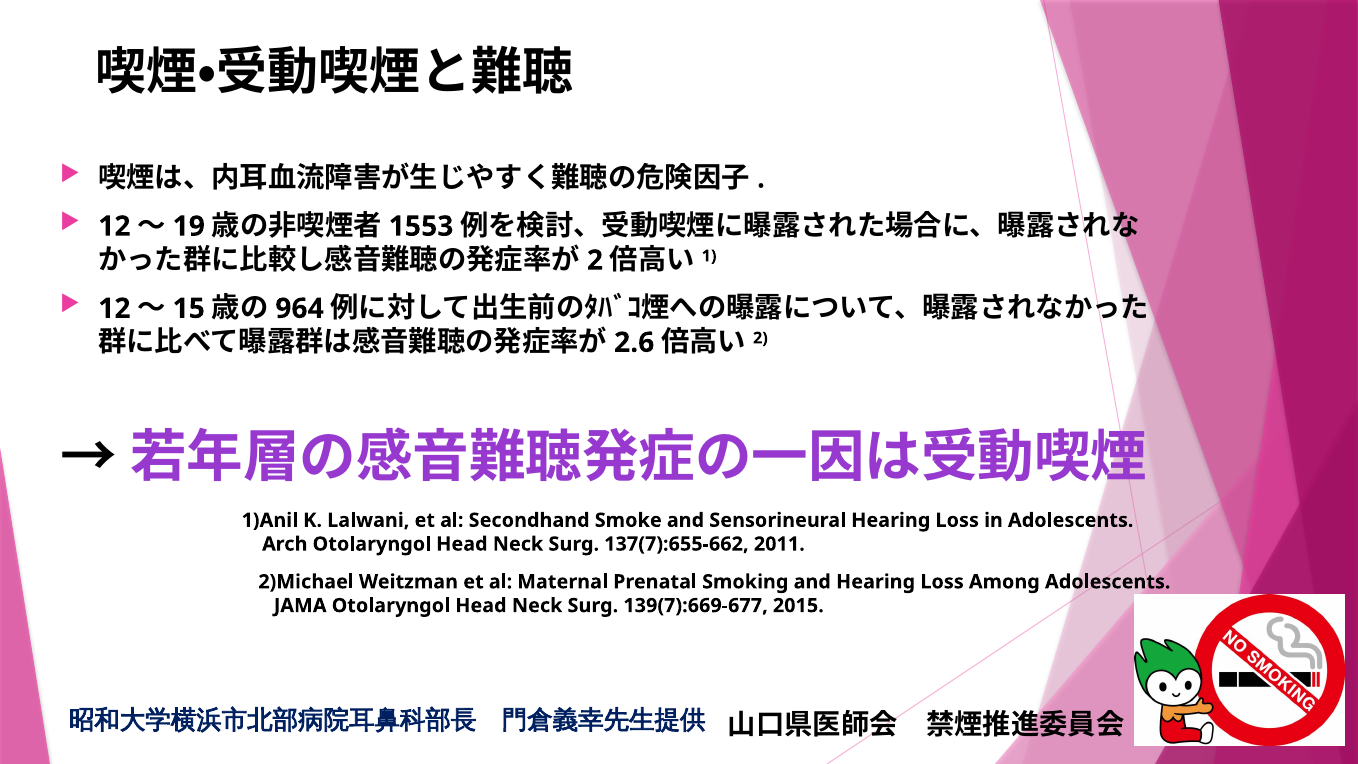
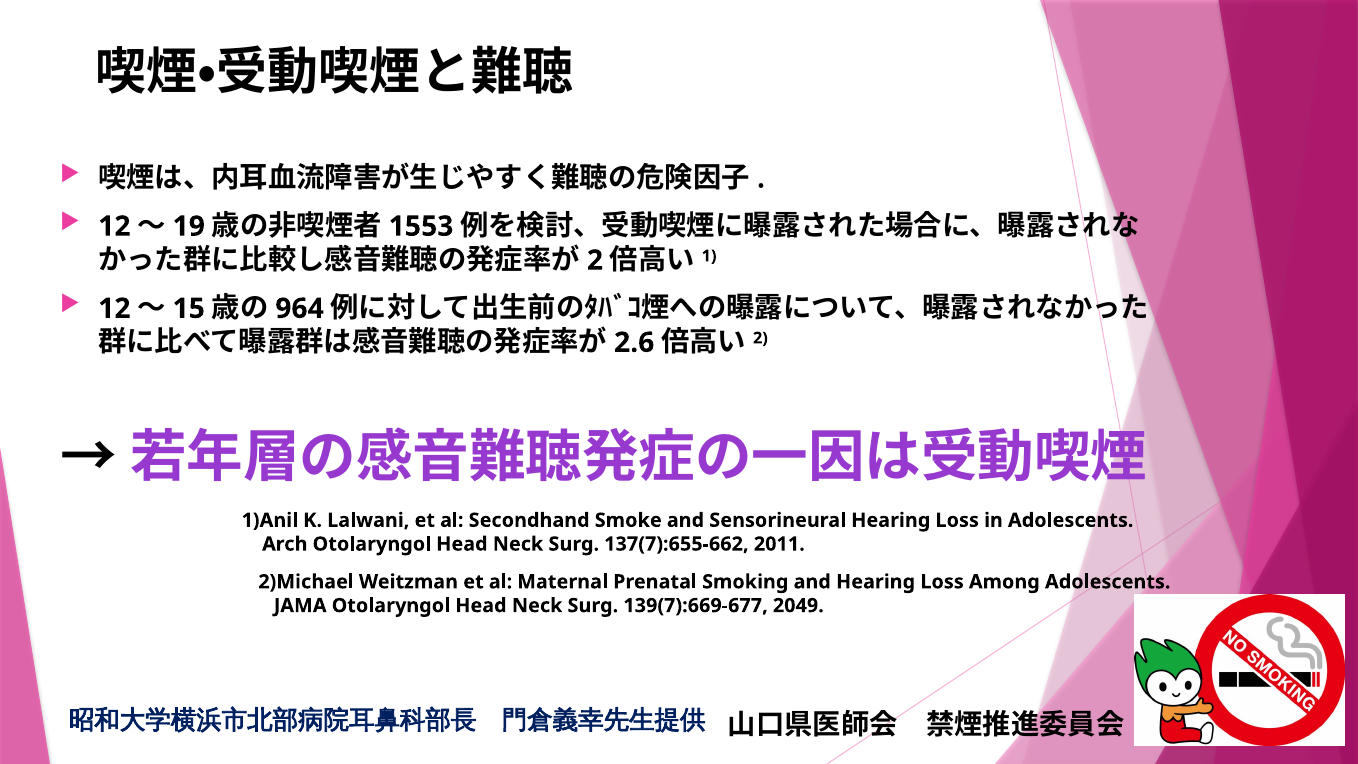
2015: 2015 -> 2049
